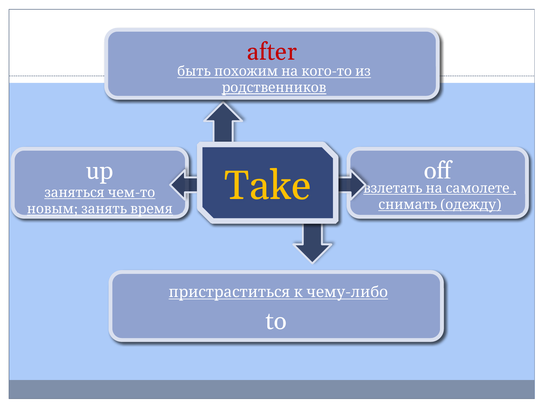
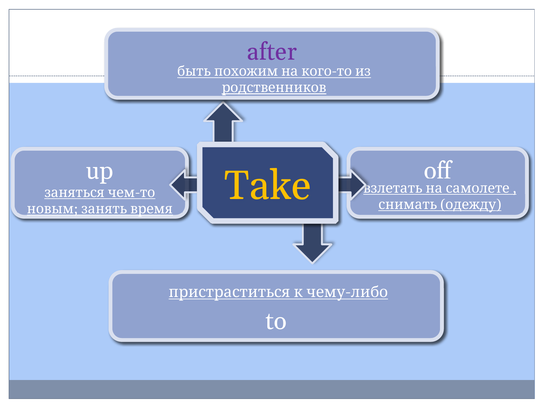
after colour: red -> purple
